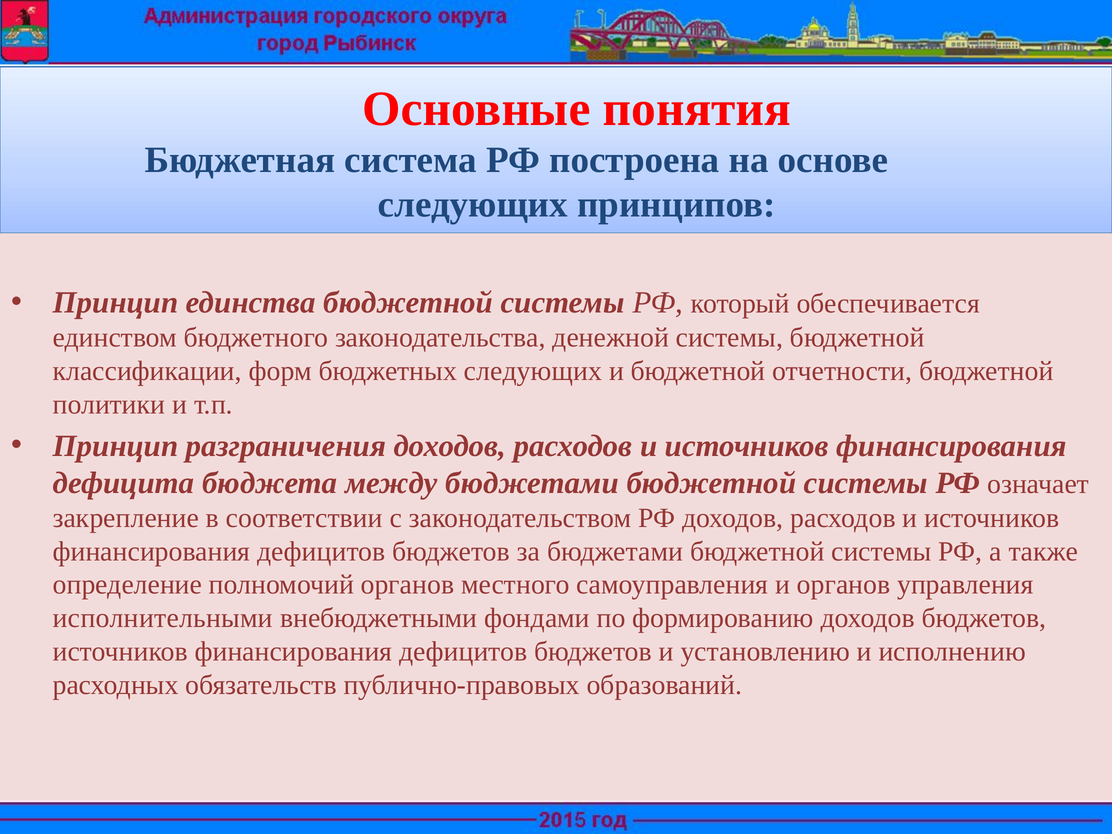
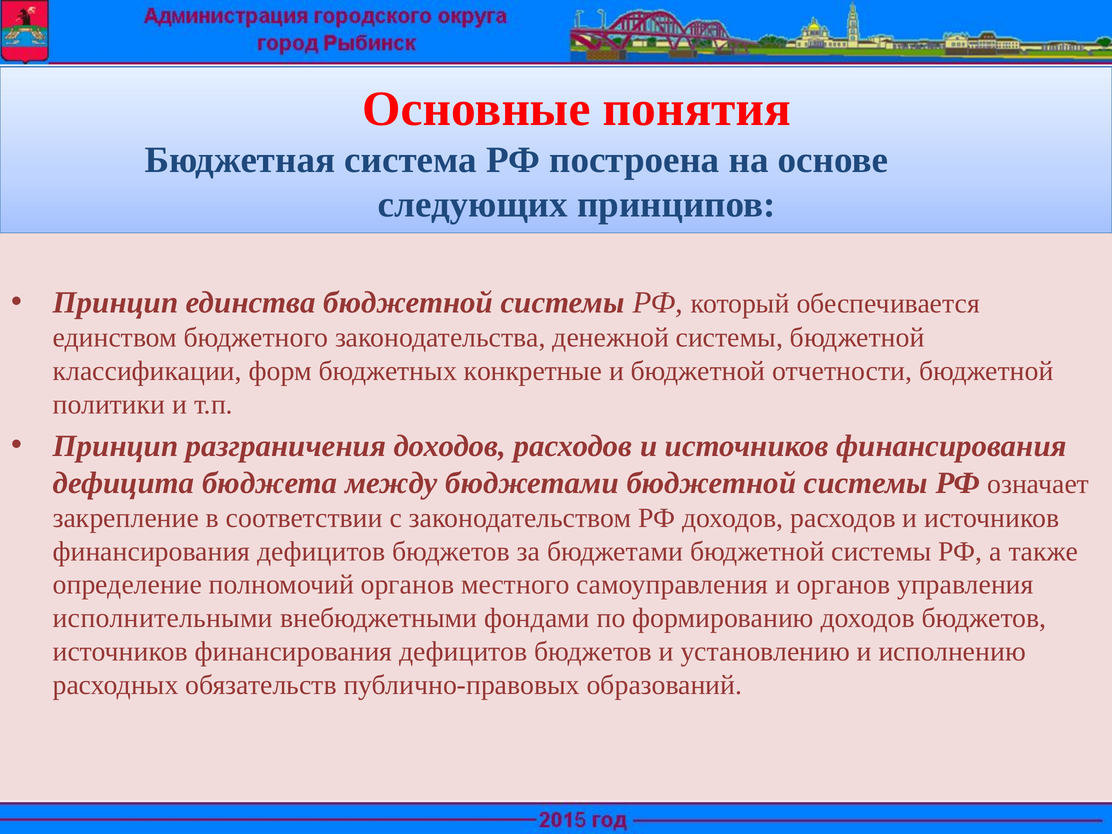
бюджетных следующих: следующих -> конкретные
